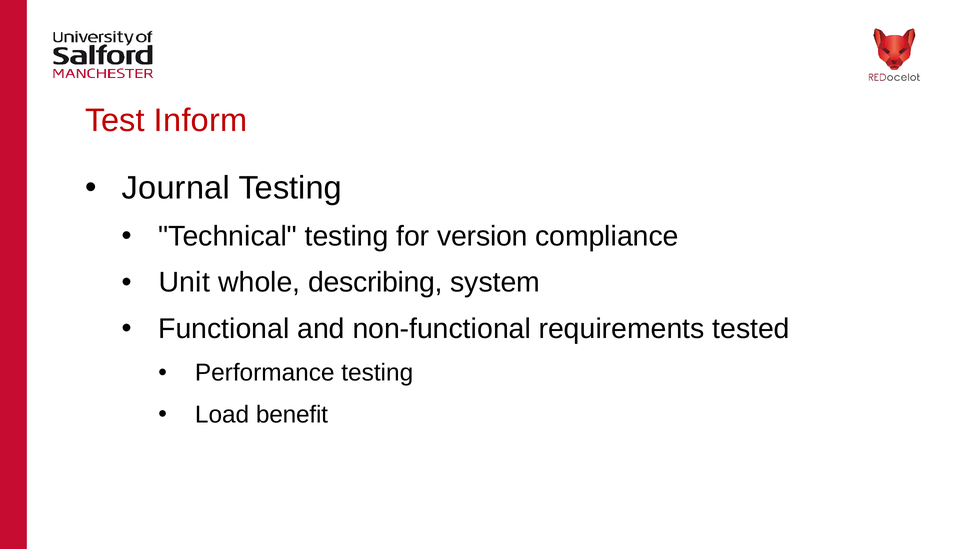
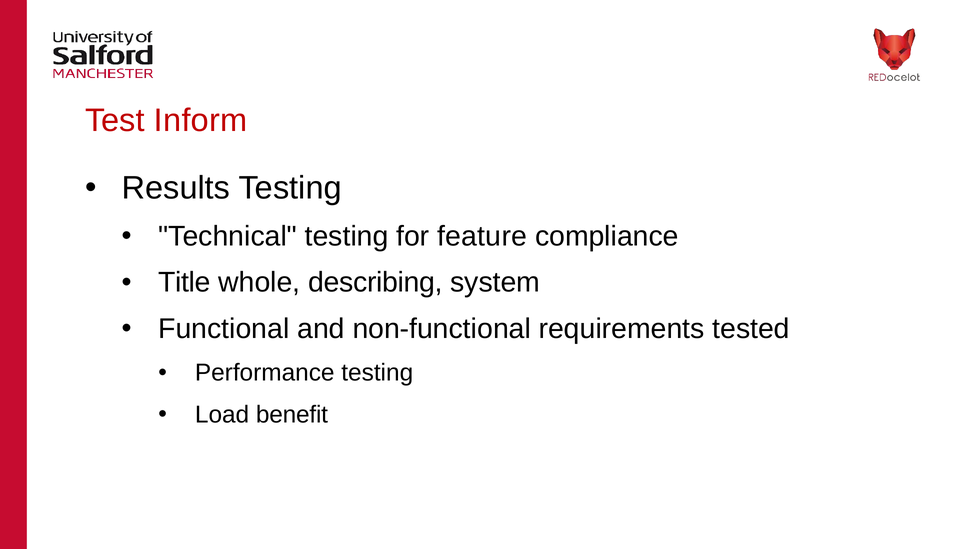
Journal: Journal -> Results
version: version -> feature
Unit: Unit -> Title
